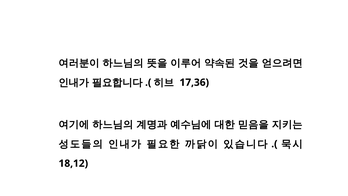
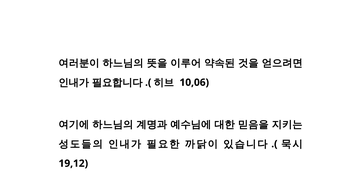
17,36: 17,36 -> 10,06
18,12: 18,12 -> 19,12
